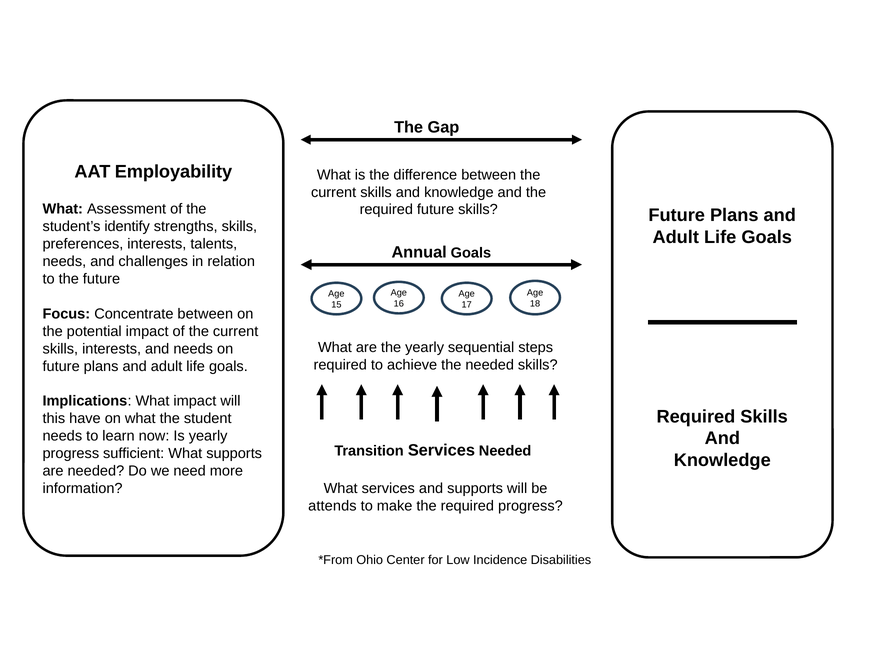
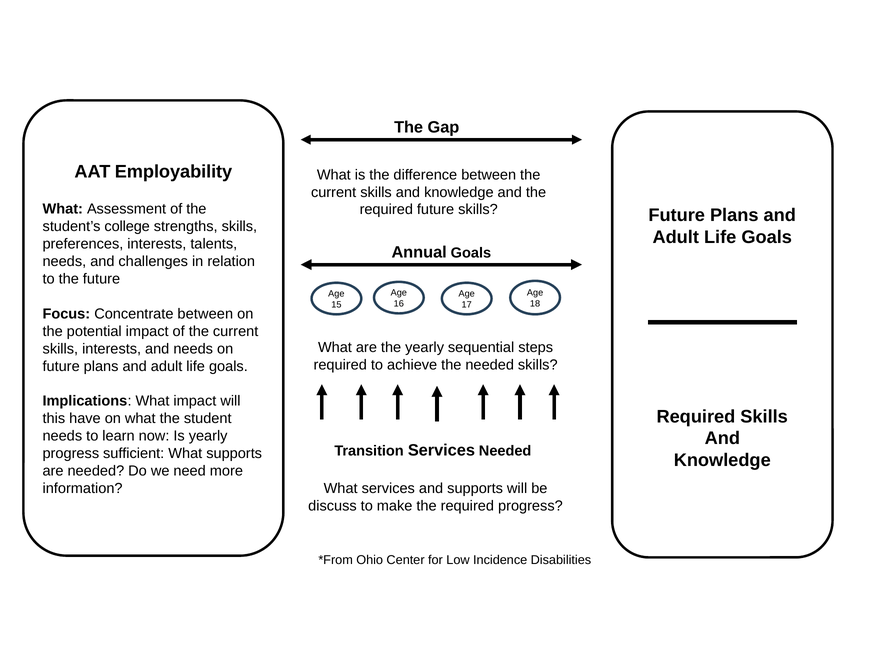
identify: identify -> college
attends: attends -> discuss
